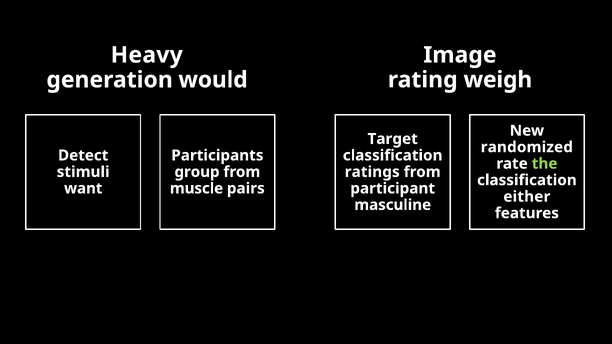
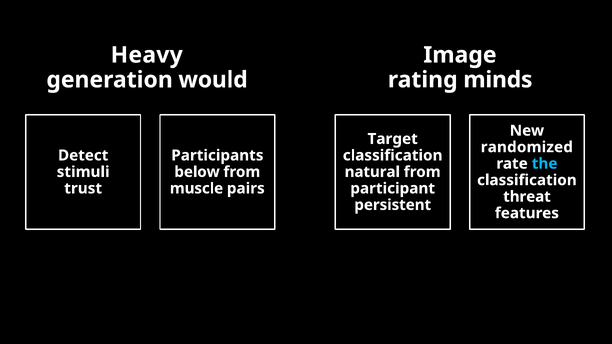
weigh: weigh -> minds
the colour: light green -> light blue
group: group -> below
ratings: ratings -> natural
want: want -> trust
either: either -> threat
masculine: masculine -> persistent
